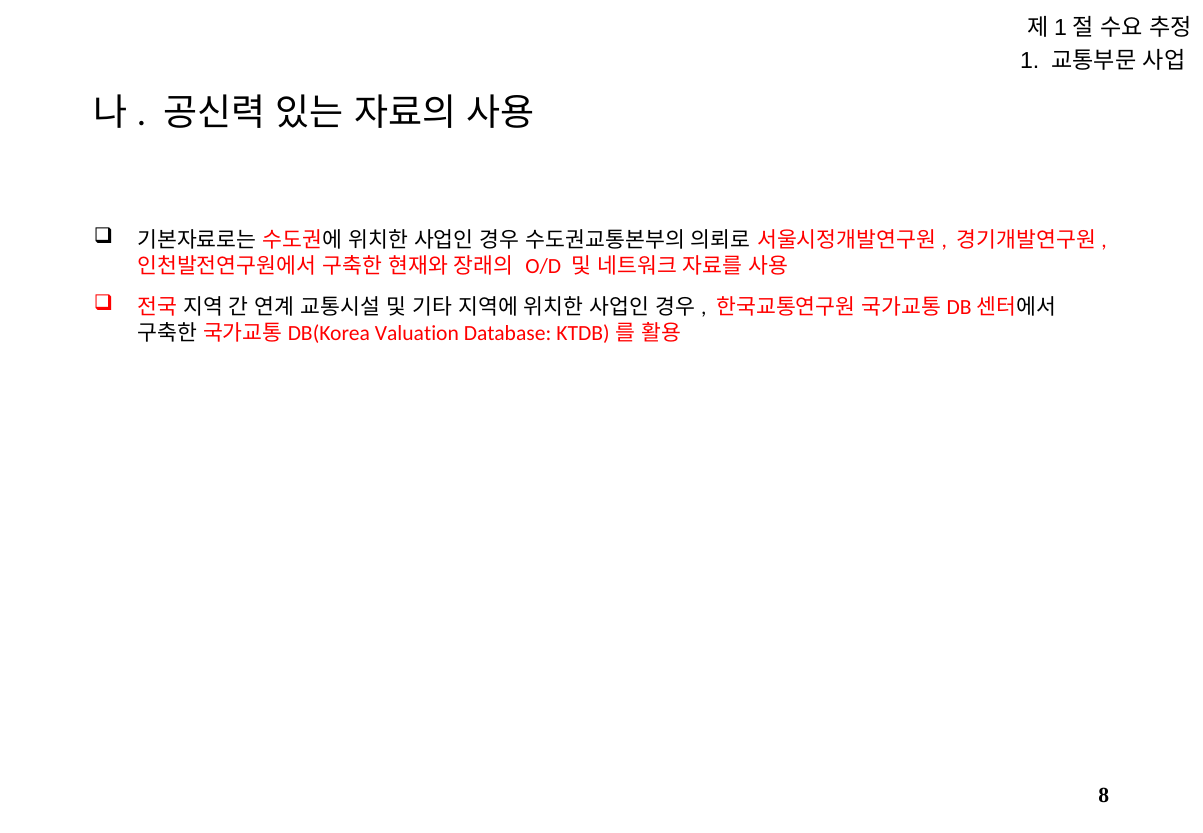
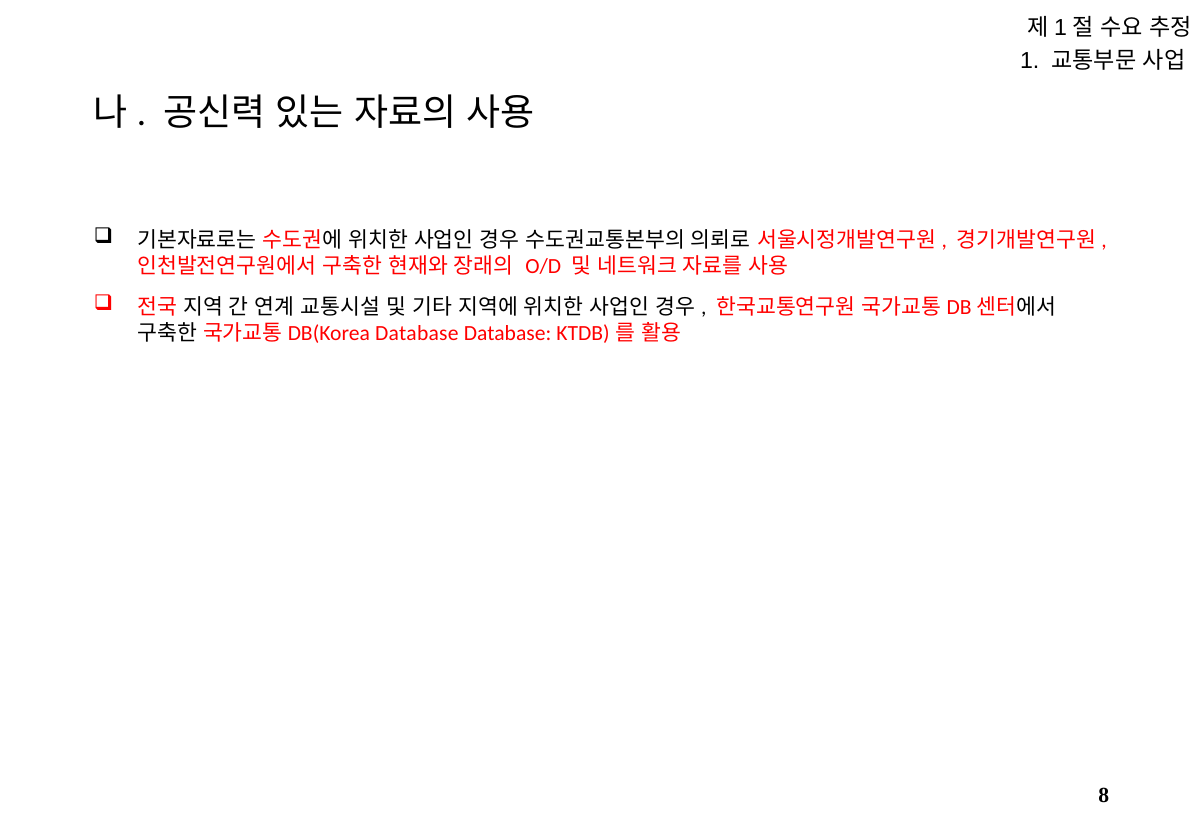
Valuation at (417, 333): Valuation -> Database
